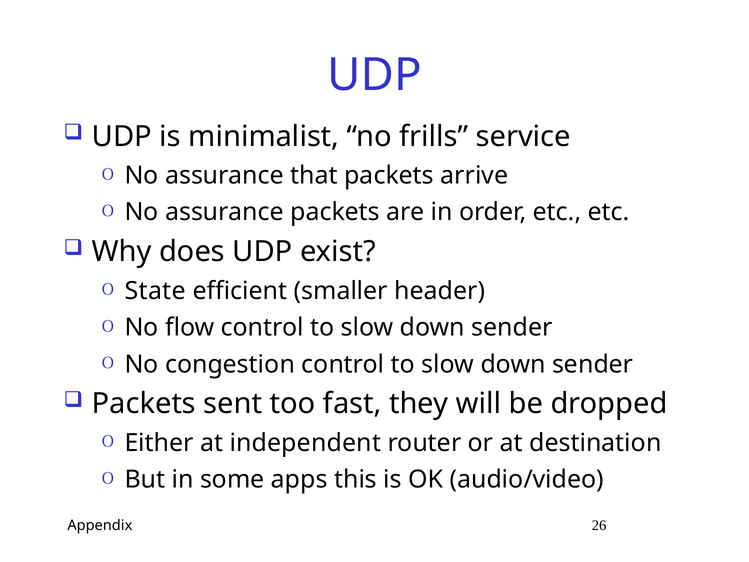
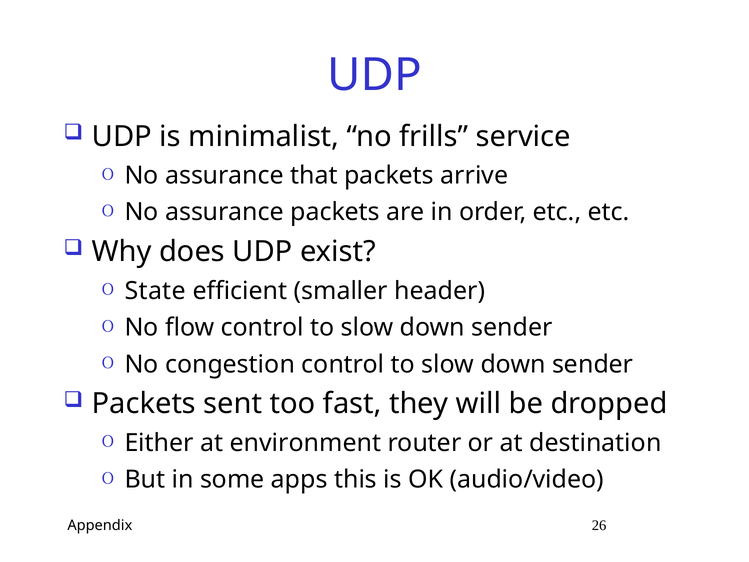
independent: independent -> environment
